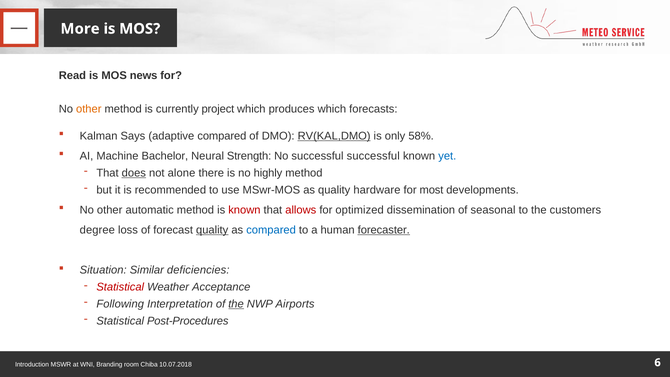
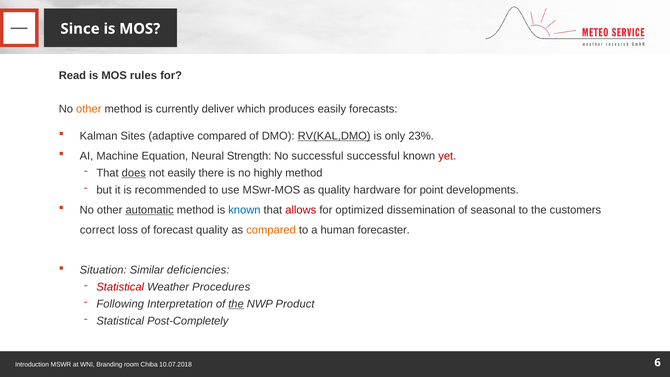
More: More -> Since
news: news -> rules
project: project -> deliver
produces which: which -> easily
Says: Says -> Sites
58%: 58% -> 23%
Bachelor: Bachelor -> Equation
yet colour: blue -> red
not alone: alone -> easily
most: most -> point
automatic underline: none -> present
known at (244, 210) colour: red -> blue
degree: degree -> correct
quality at (212, 230) underline: present -> none
compared at (271, 230) colour: blue -> orange
forecaster underline: present -> none
Acceptance: Acceptance -> Procedures
Airports: Airports -> Product
Post-Procedures: Post-Procedures -> Post-Completely
